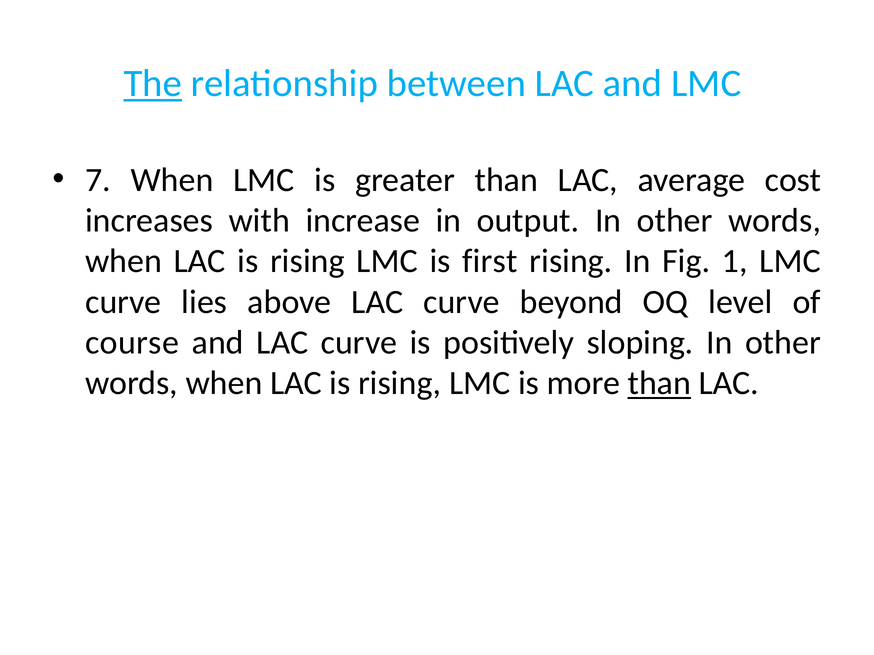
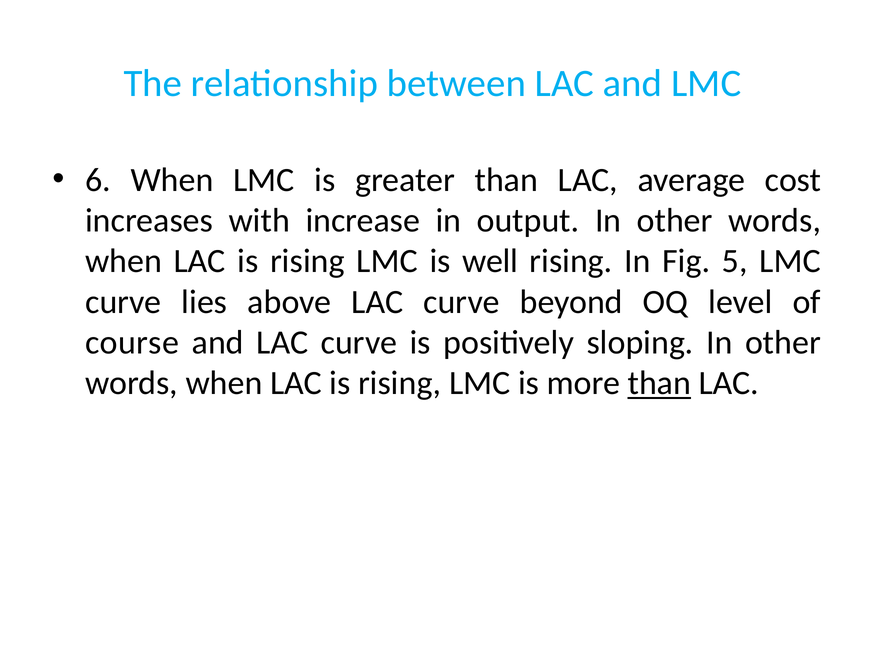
The underline: present -> none
7: 7 -> 6
first: first -> well
1: 1 -> 5
